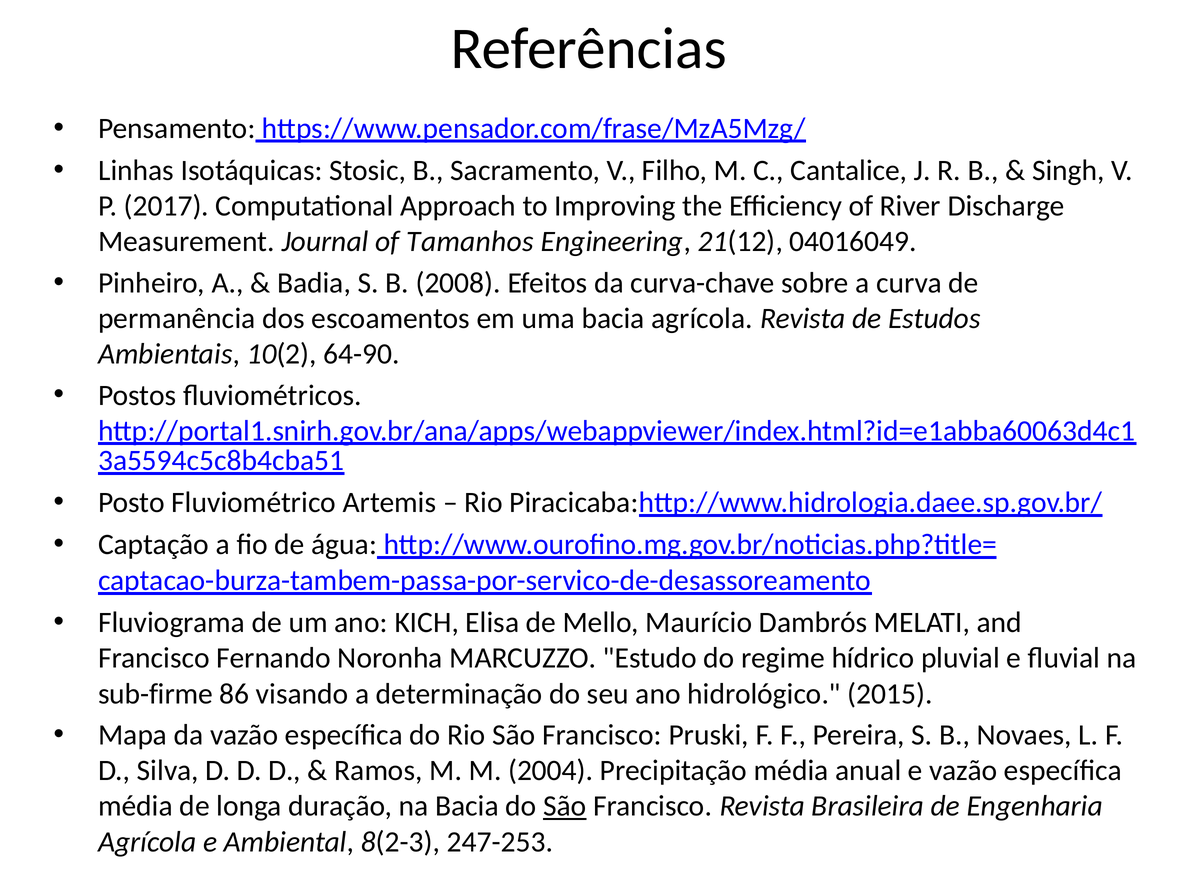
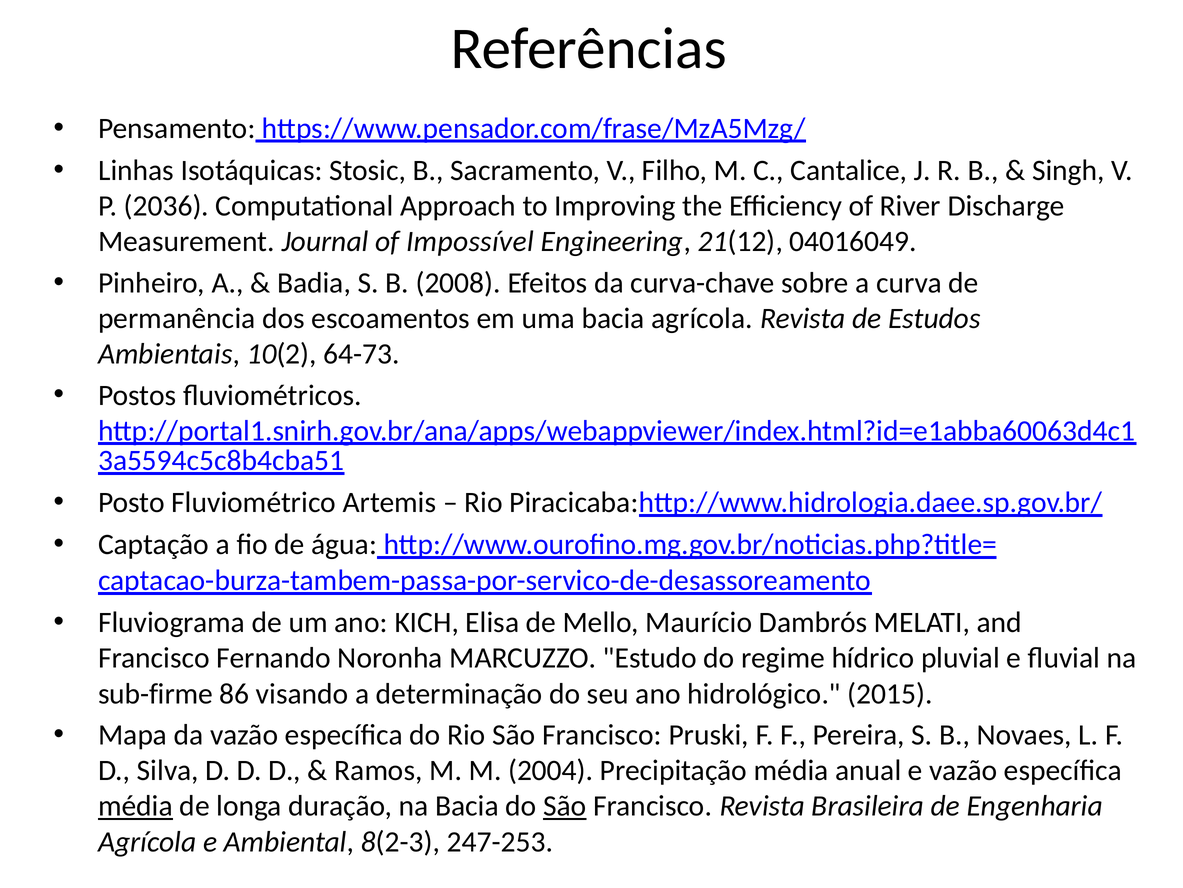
2017: 2017 -> 2036
Tamanhos: Tamanhos -> Impossível
64-90: 64-90 -> 64-73
média at (135, 806) underline: none -> present
